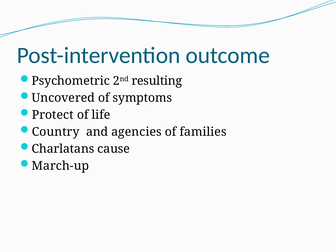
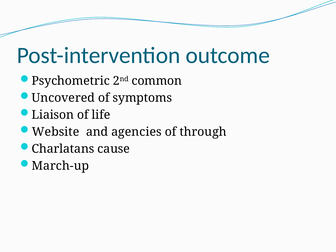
resulting: resulting -> common
Protect: Protect -> Liaison
Country: Country -> Website
families: families -> through
